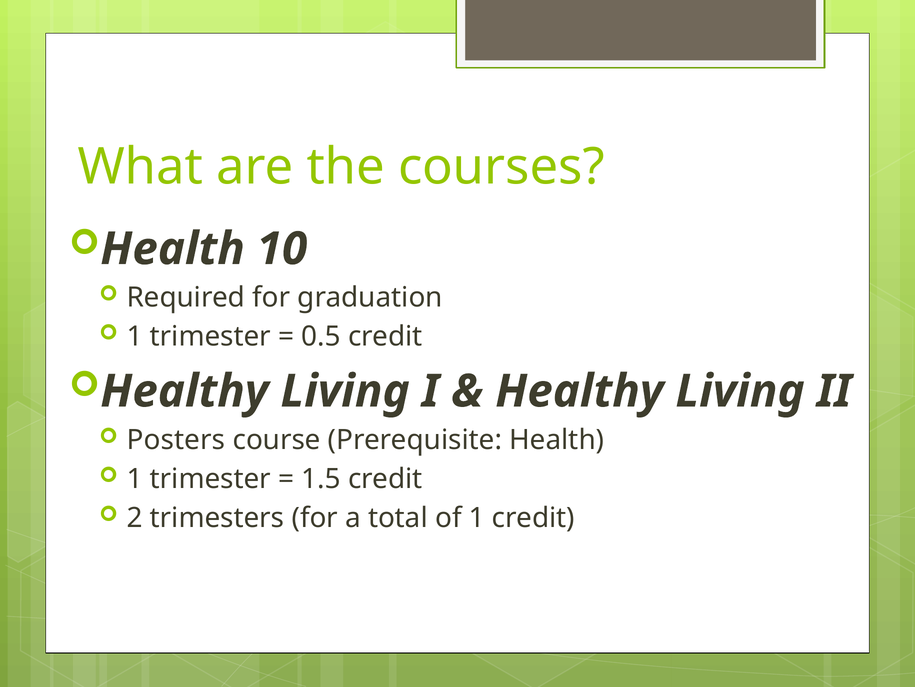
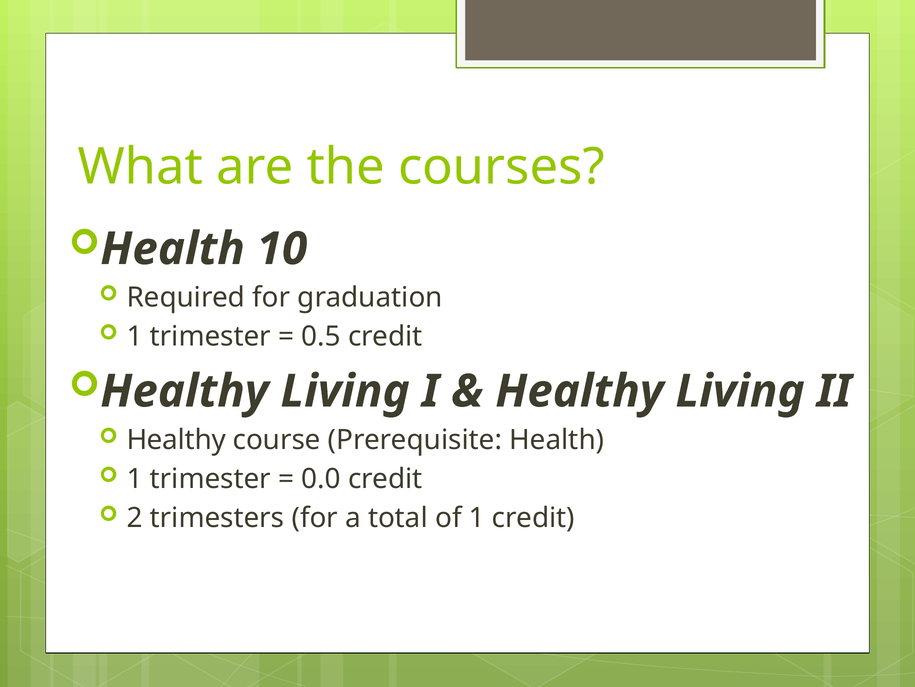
Posters at (176, 439): Posters -> Healthy
1.5: 1.5 -> 0.0
